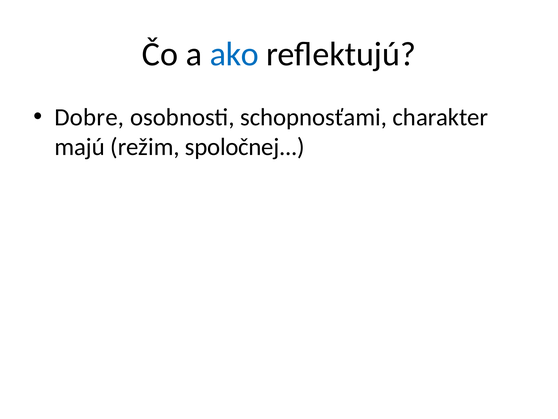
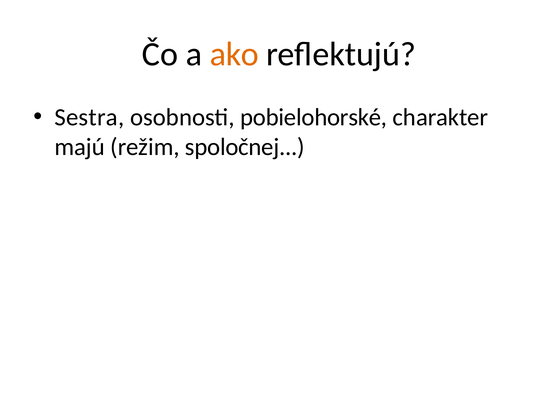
ako colour: blue -> orange
Dobre: Dobre -> Sestra
schopnosťami: schopnosťami -> pobielohorské
